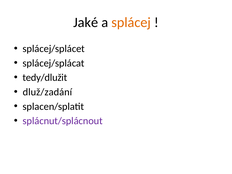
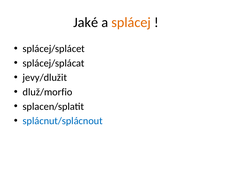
tedy/dlužit: tedy/dlužit -> jevy/dlužit
dluž/zadání: dluž/zadání -> dluž/morfio
splácnut/splácnout colour: purple -> blue
